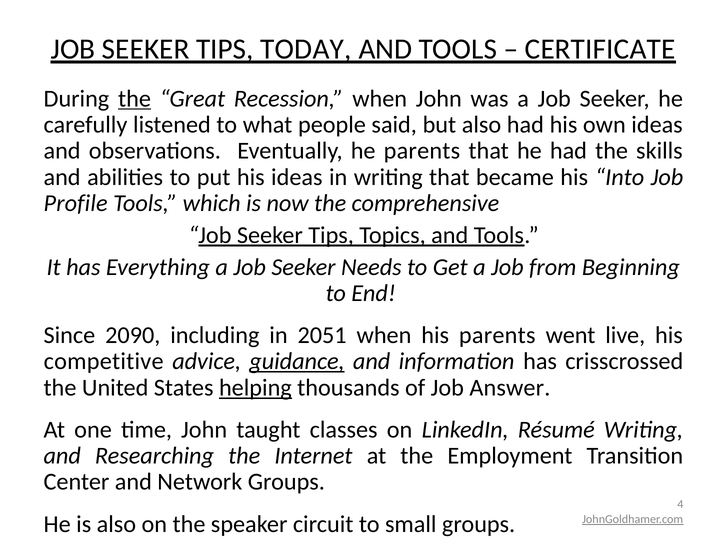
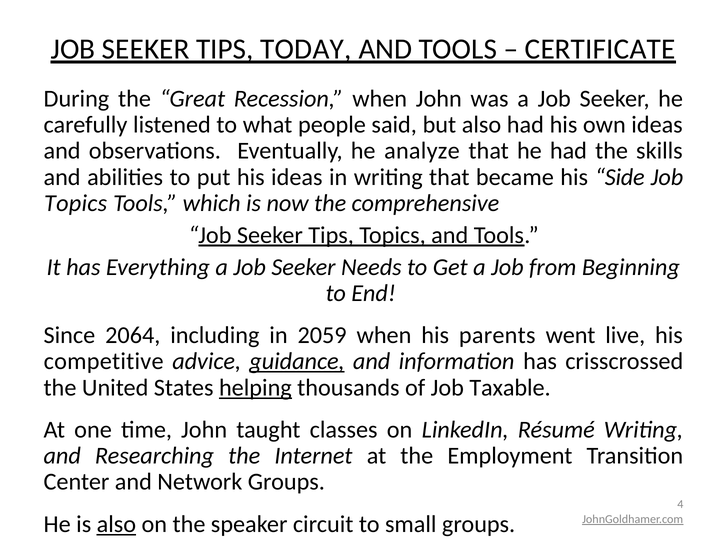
the at (135, 99) underline: present -> none
he parents: parents -> analyze
Into: Into -> Side
Profile at (76, 203): Profile -> Topics
2090: 2090 -> 2064
2051: 2051 -> 2059
Answer: Answer -> Taxable
also at (116, 524) underline: none -> present
